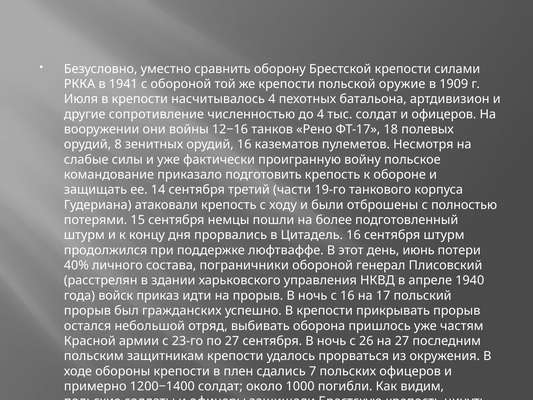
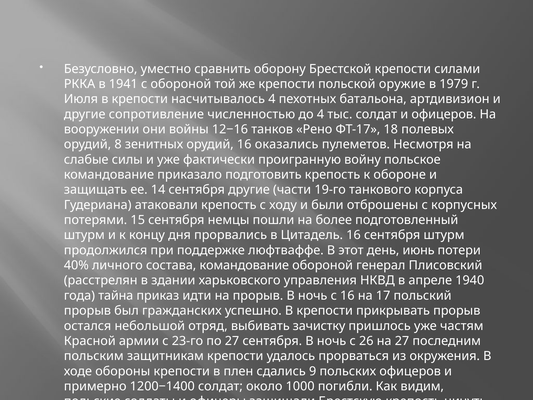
1909: 1909 -> 1979
казематов: казематов -> оказались
сентября третий: третий -> другие
полностью: полностью -> корпусных
состава пограничники: пограничники -> командование
войск: войск -> тайна
оборона: оборона -> зачистку
7: 7 -> 9
